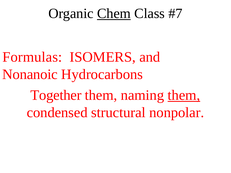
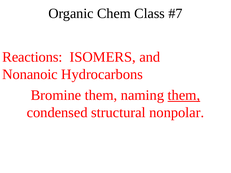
Chem underline: present -> none
Formulas: Formulas -> Reactions
Together: Together -> Bromine
